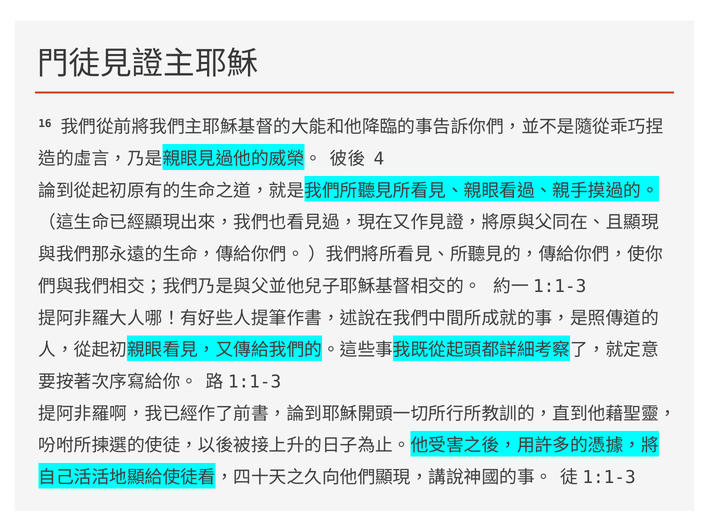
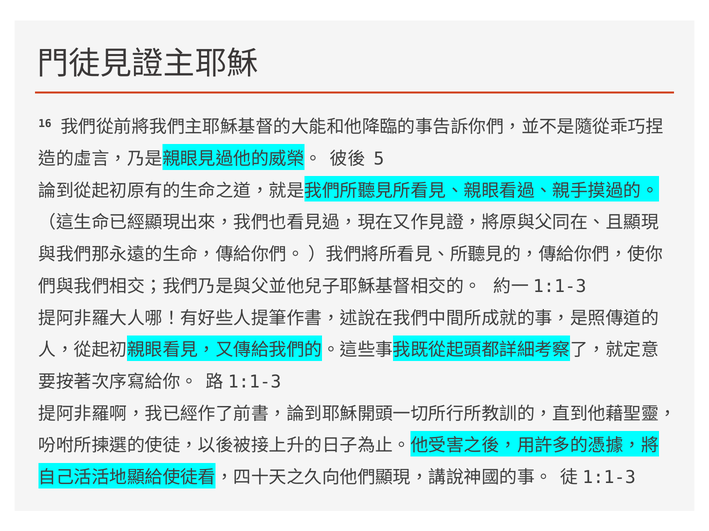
4: 4 -> 5
